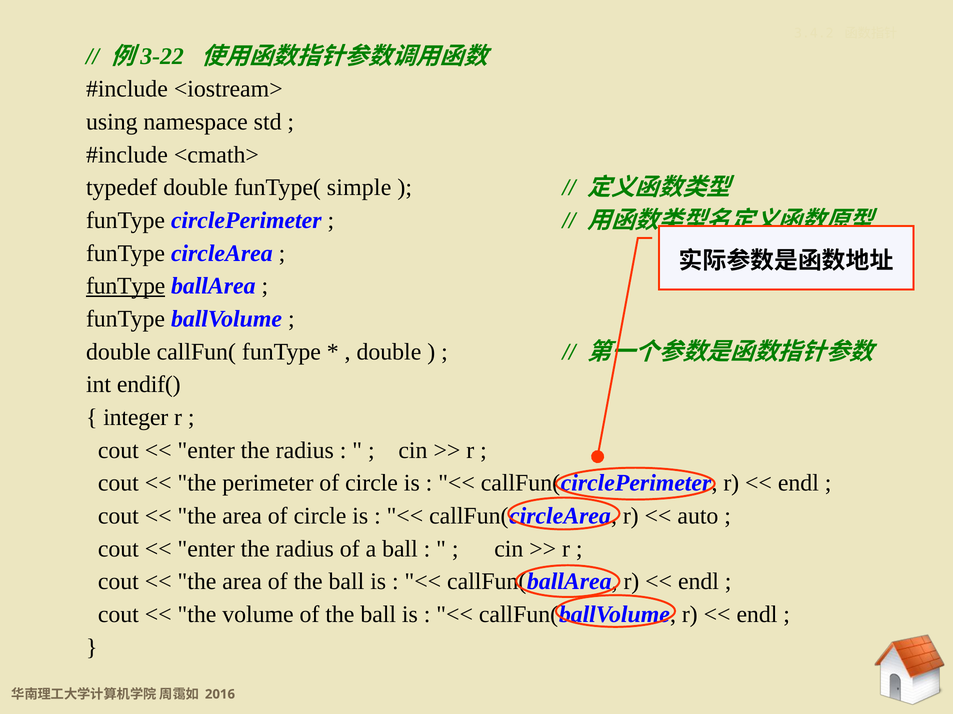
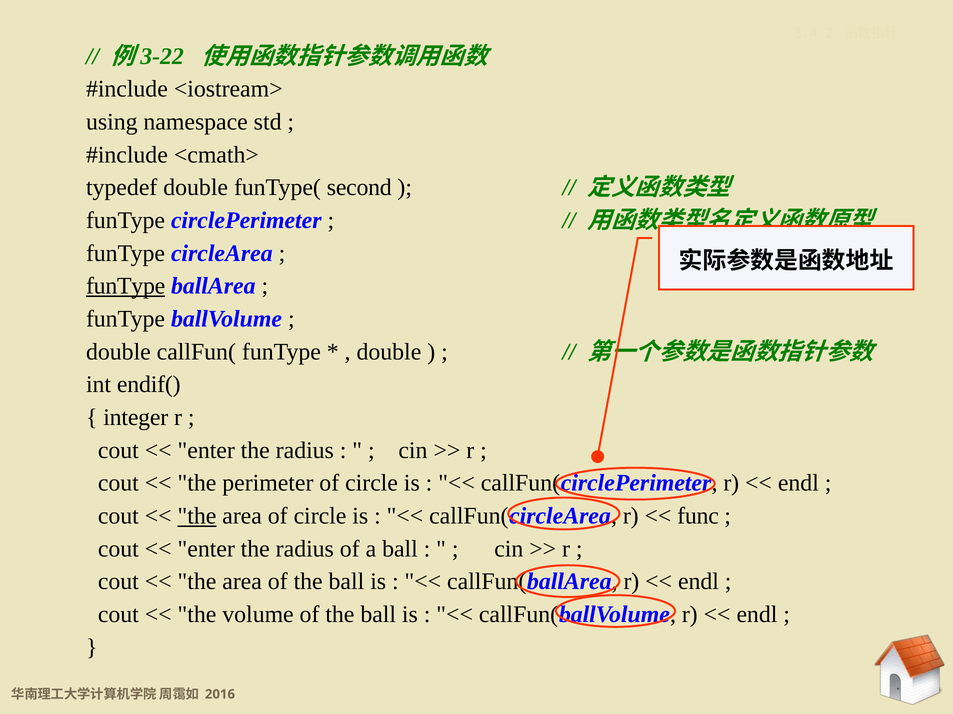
simple: simple -> second
the at (197, 516) underline: none -> present
auto: auto -> func
